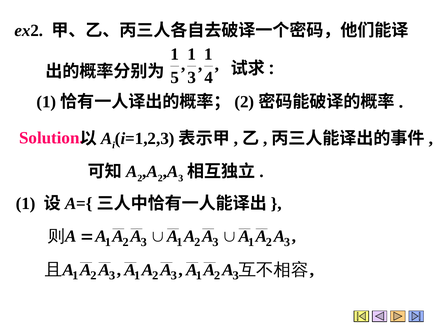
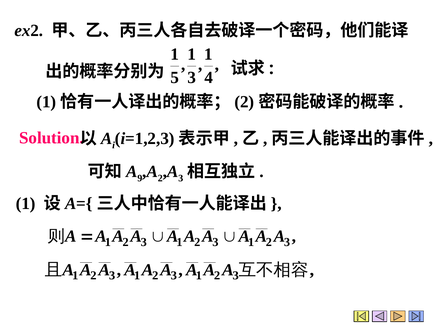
2 at (140, 178): 2 -> 9
